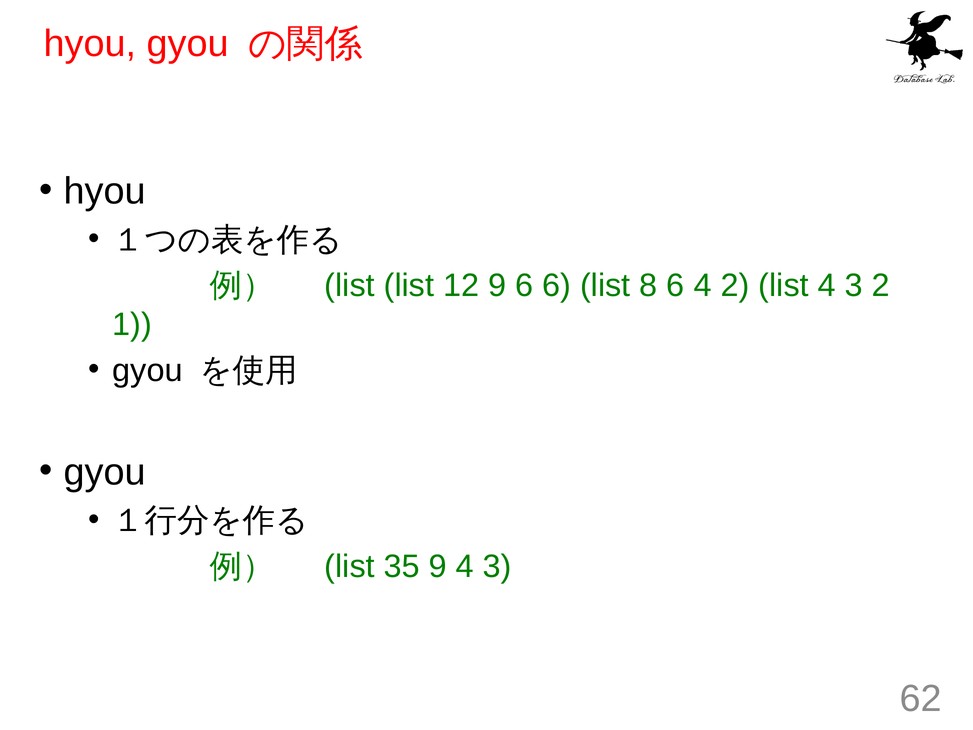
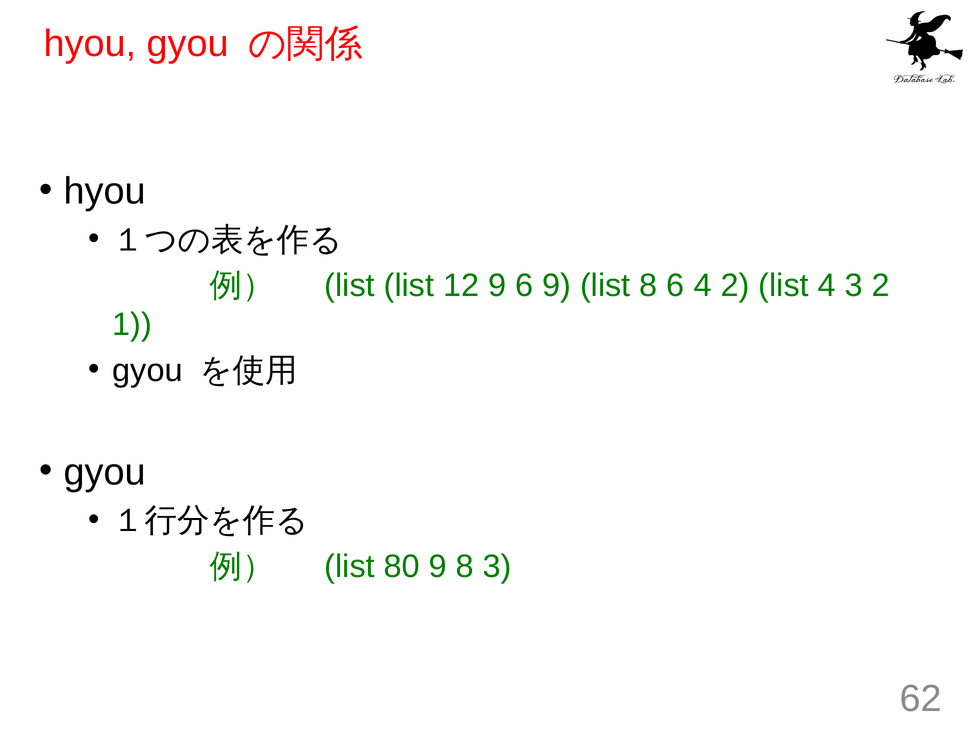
6 6: 6 -> 9
35: 35 -> 80
9 4: 4 -> 8
